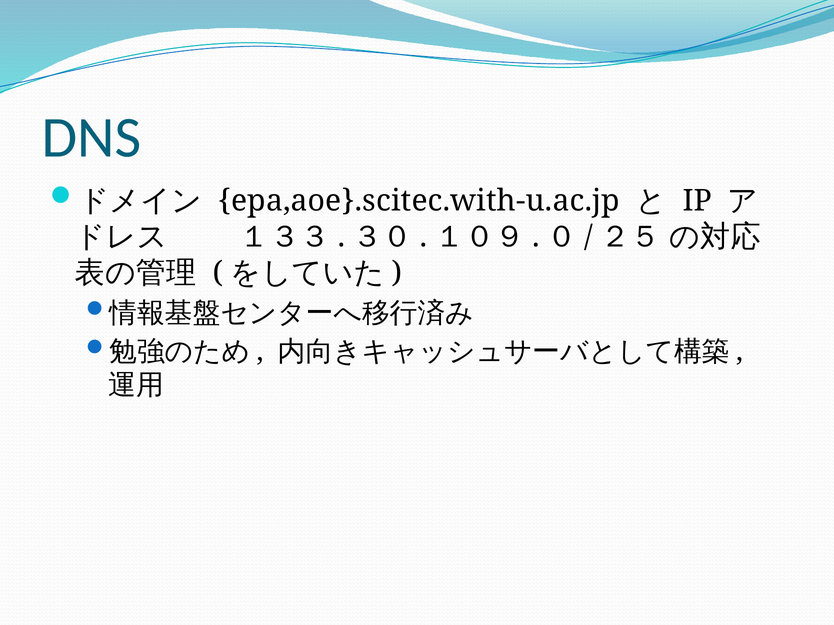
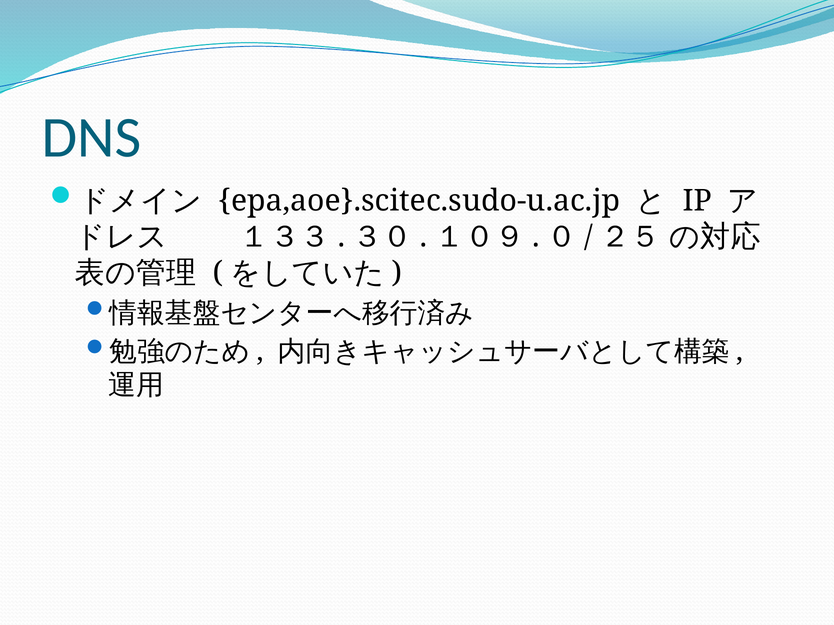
epa,aoe}.scitec.with-u.ac.jp: epa,aoe}.scitec.with-u.ac.jp -> epa,aoe}.scitec.sudo-u.ac.jp
